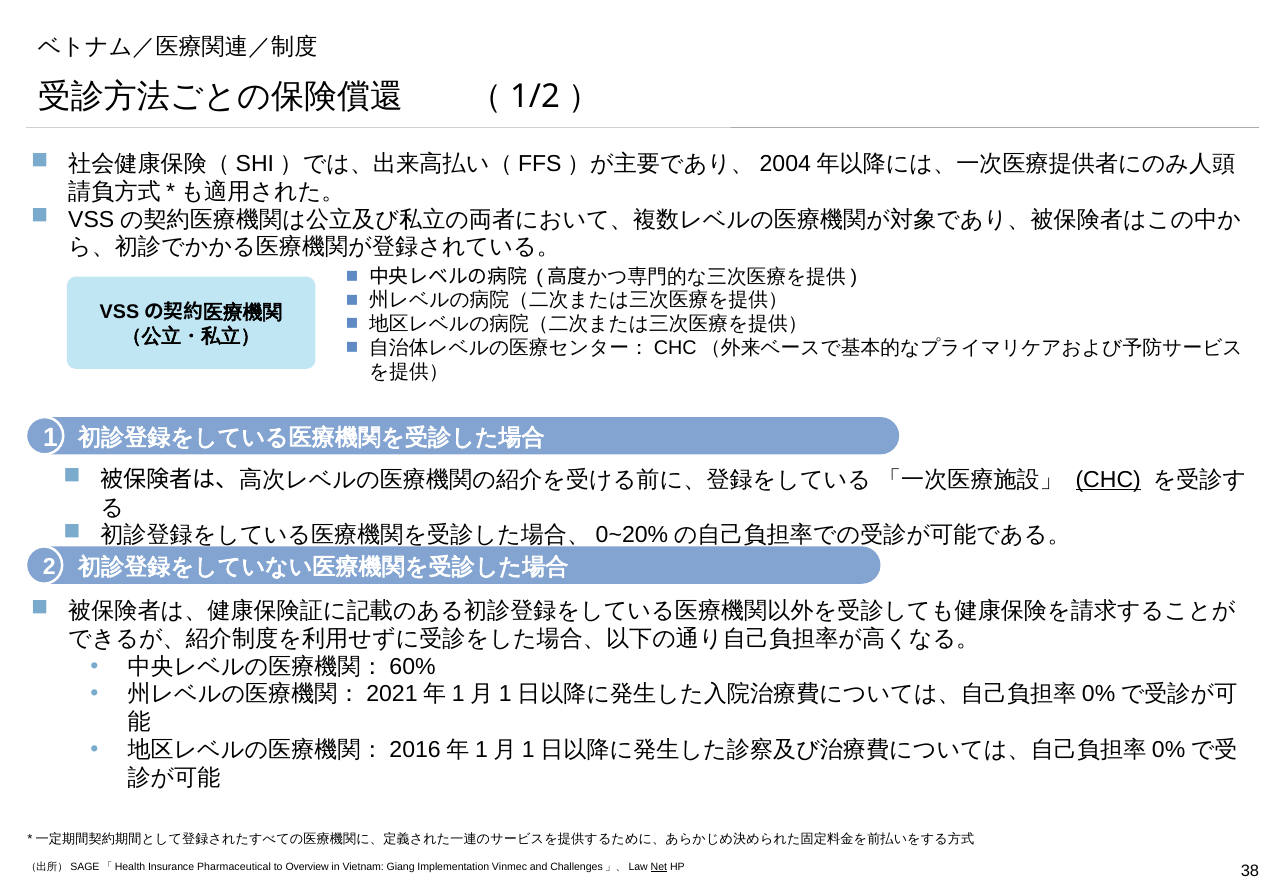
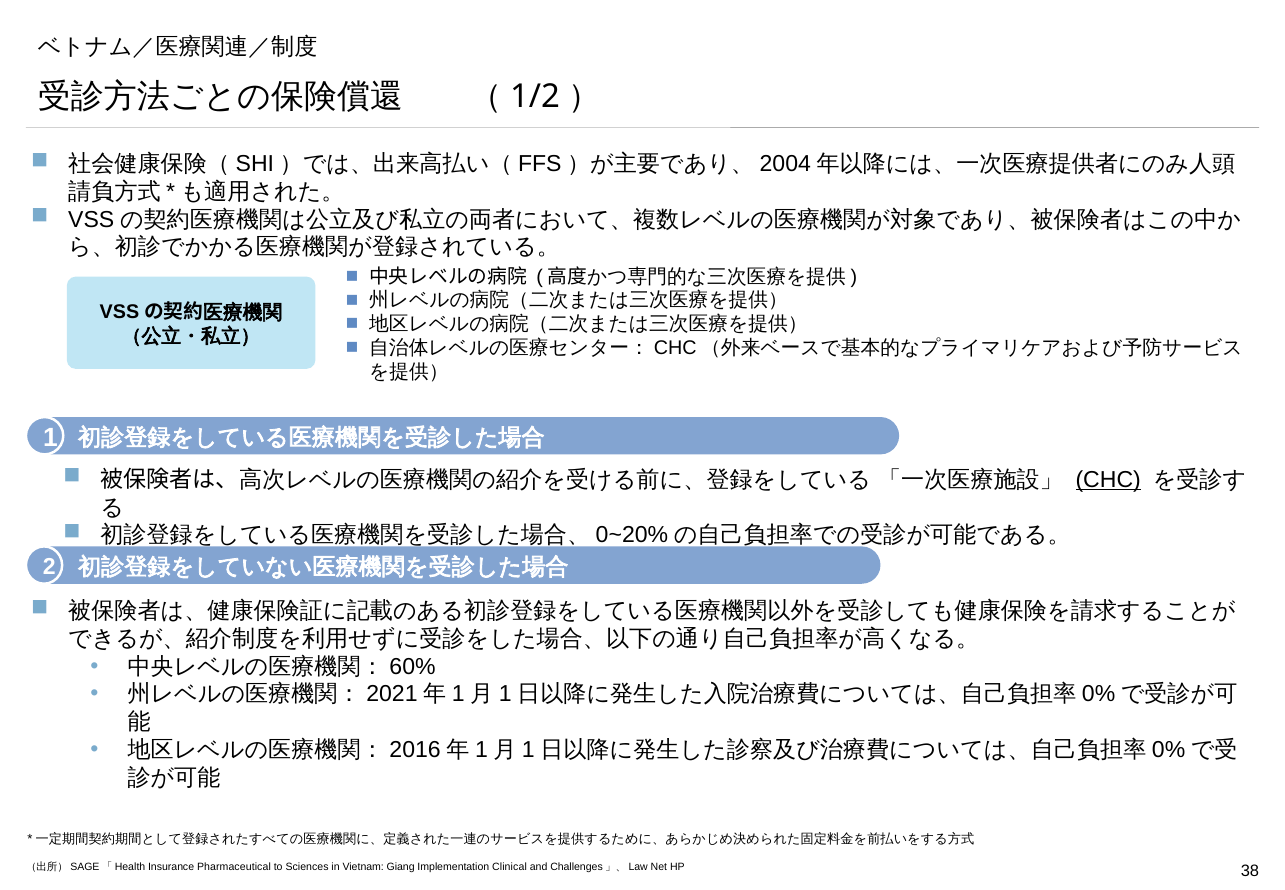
Overview: Overview -> Sciences
Vinmec: Vinmec -> Clinical
Net underline: present -> none
